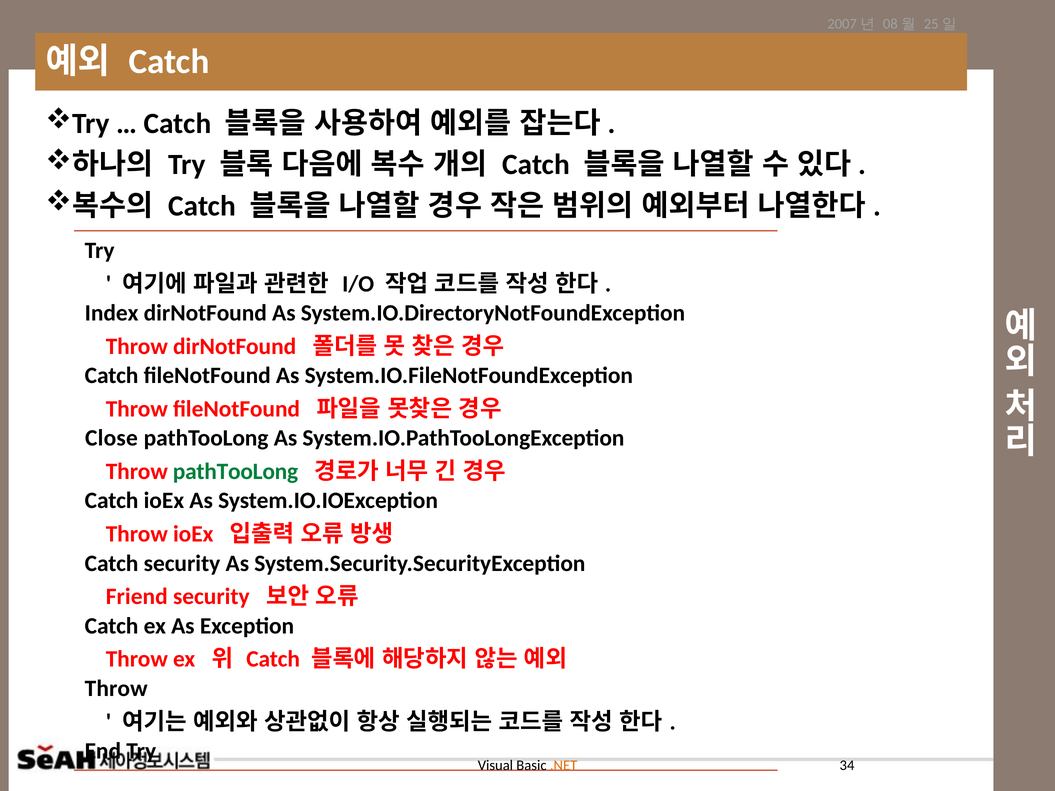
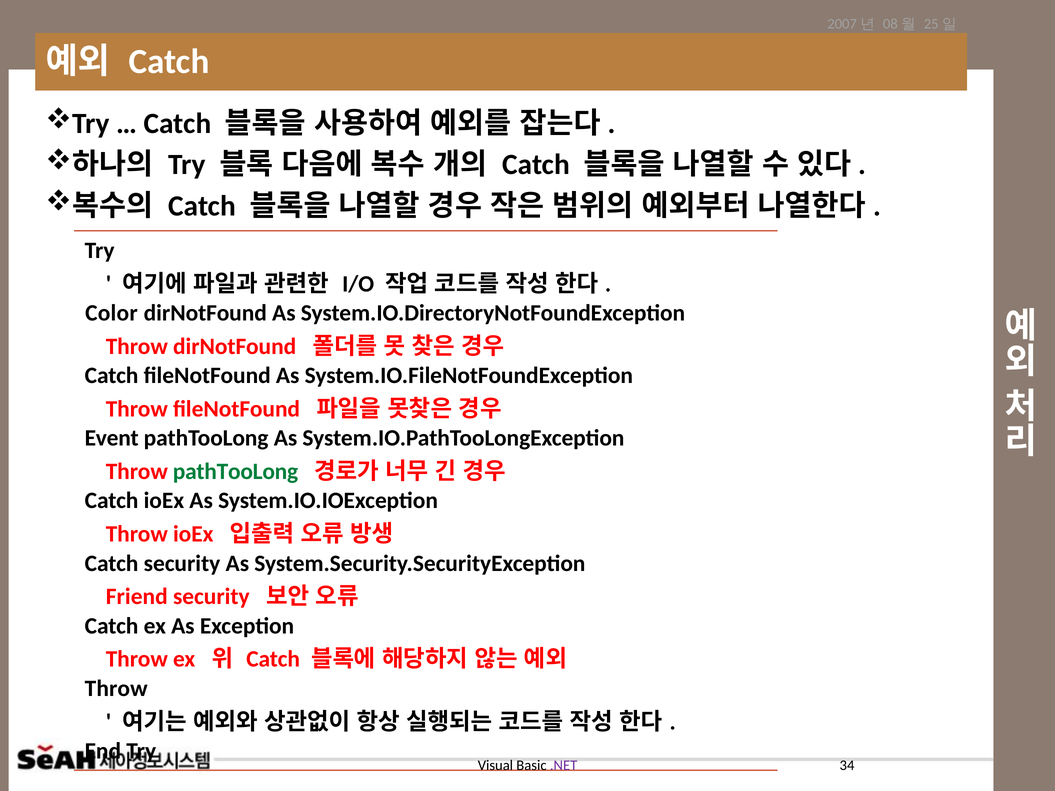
Index: Index -> Color
Close: Close -> Event
.NET colour: orange -> purple
